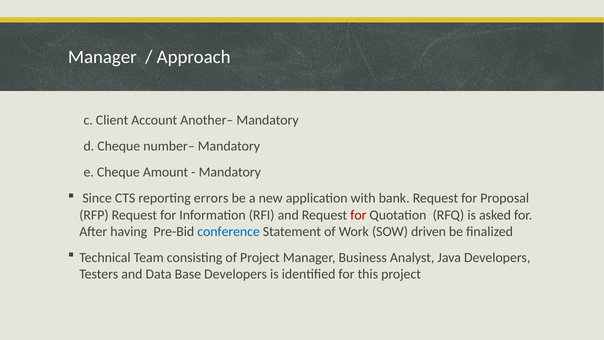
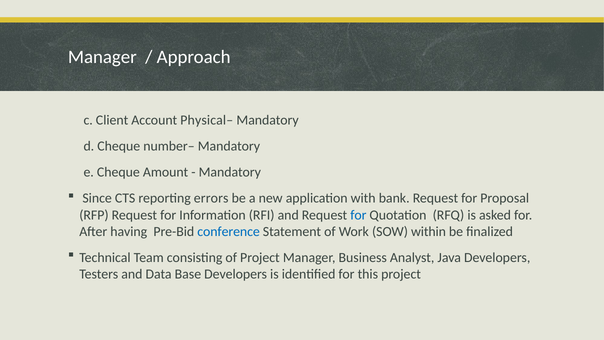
Another–: Another– -> Physical–
for at (358, 215) colour: red -> blue
driven: driven -> within
